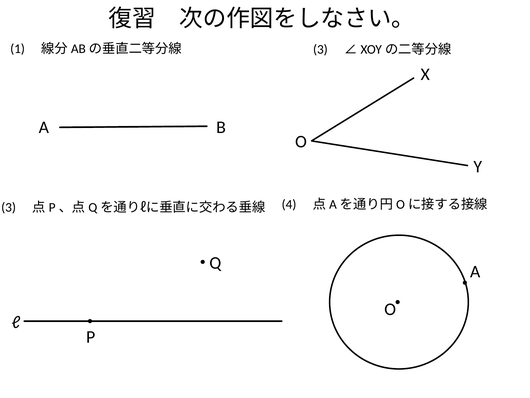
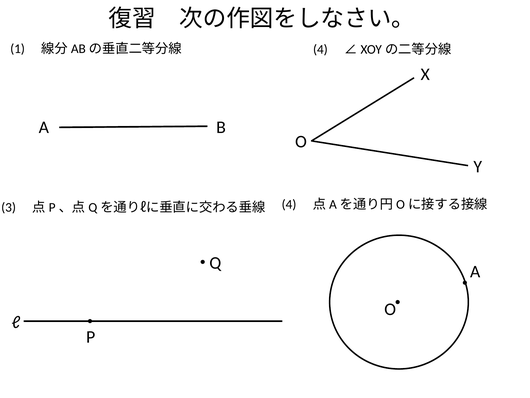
3 at (320, 49): 3 -> 4
